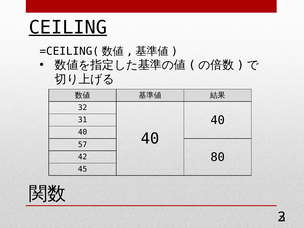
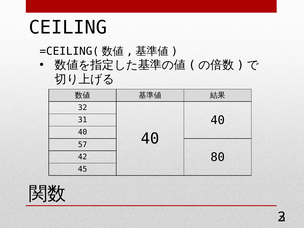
CEILING underline: present -> none
